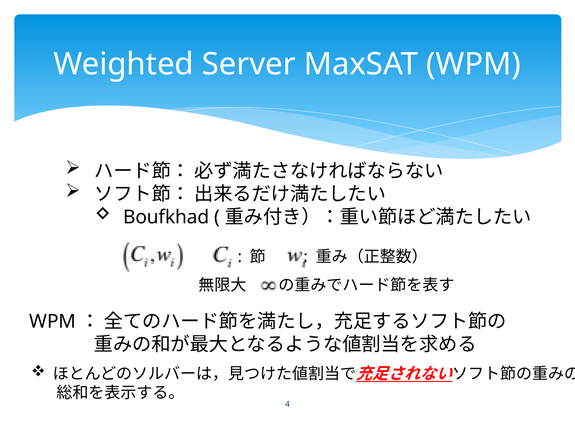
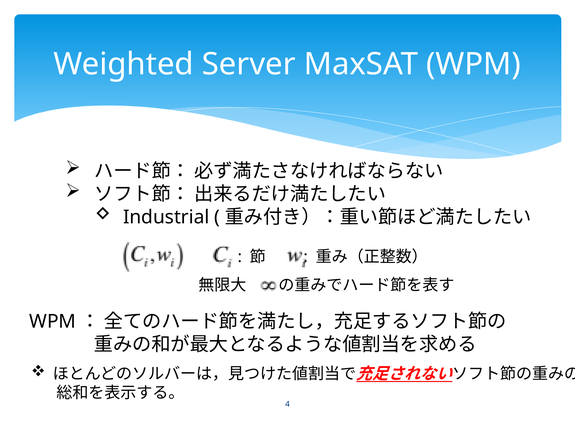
Boufkhad: Boufkhad -> Industrial
